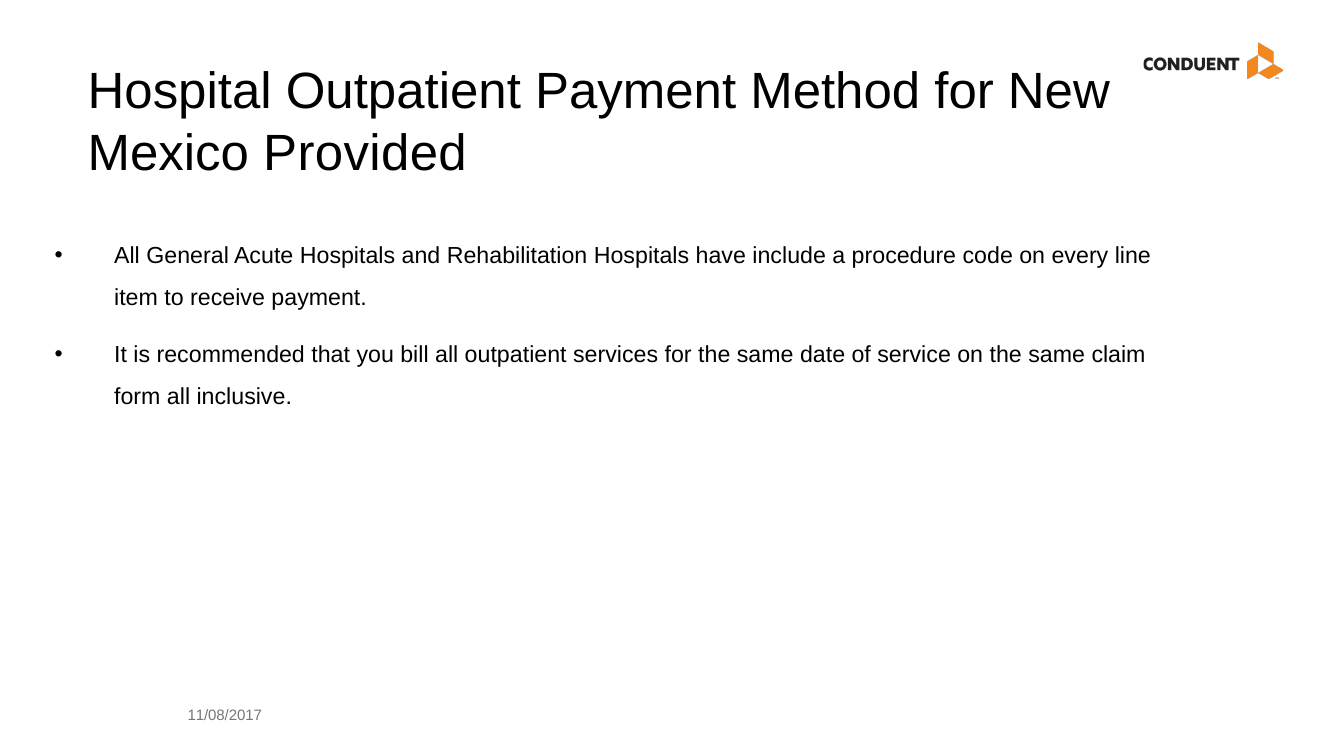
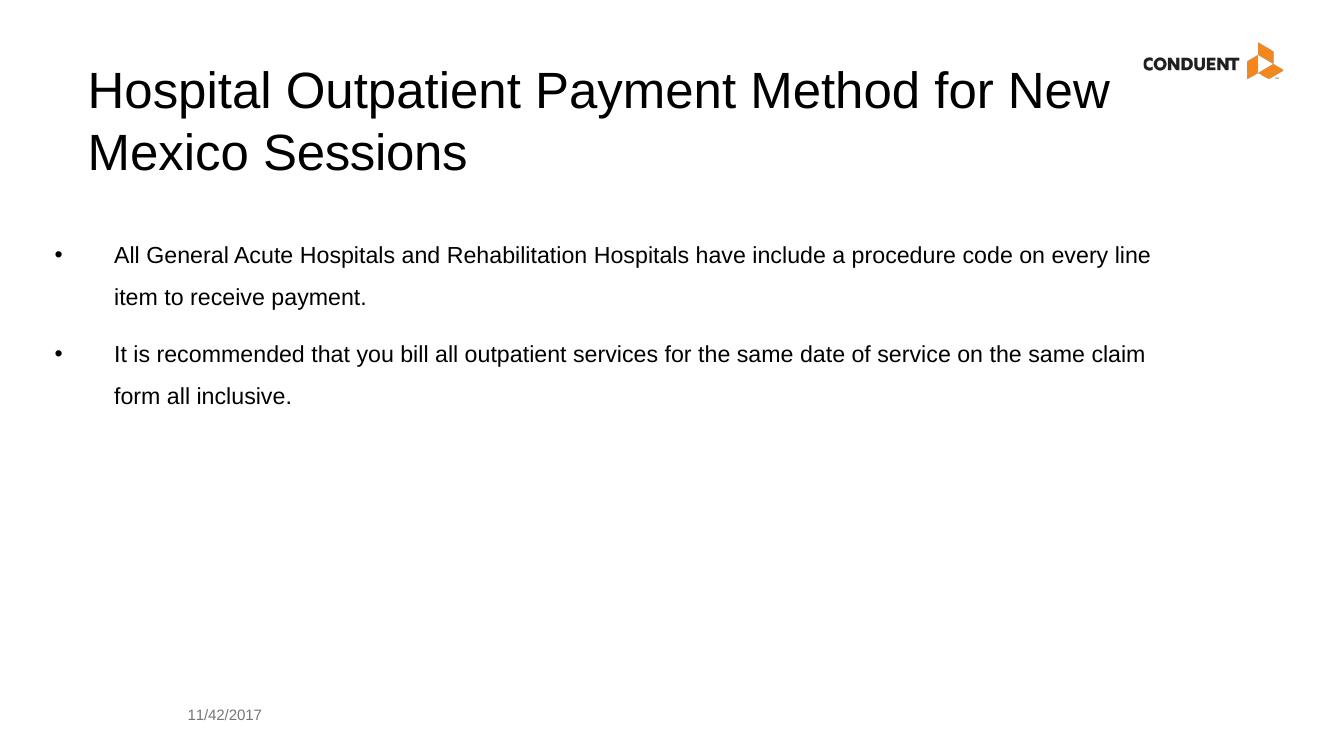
Provided: Provided -> Sessions
11/08/2017: 11/08/2017 -> 11/42/2017
